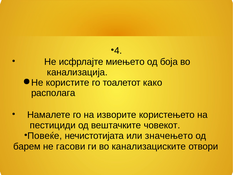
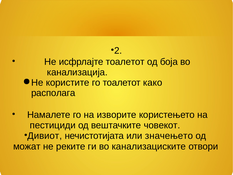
4: 4 -> 2
исфрлајте миењето: миењето -> тоалетот
Повеќе: Повеќе -> Дивиот
барем: барем -> можат
гасови: гасови -> реките
